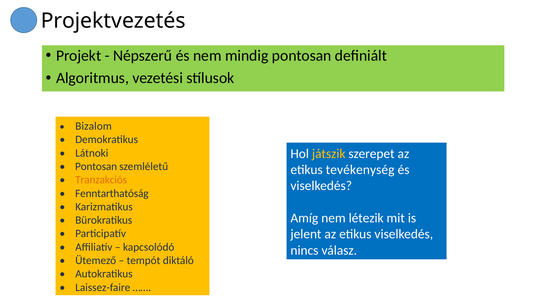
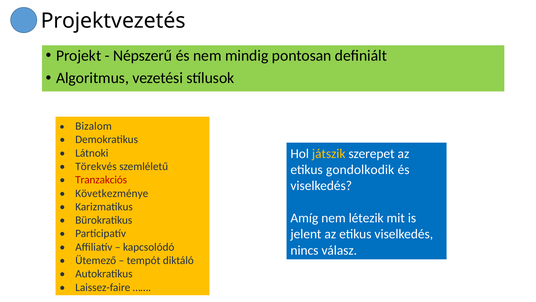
Pontosan at (96, 166): Pontosan -> Törekvés
tevékenység: tevékenység -> gondolkodik
Tranzakciós colour: orange -> red
Fenntarthatóság: Fenntarthatóság -> Következménye
